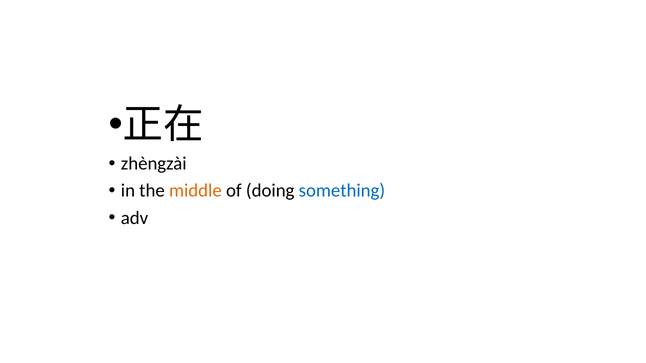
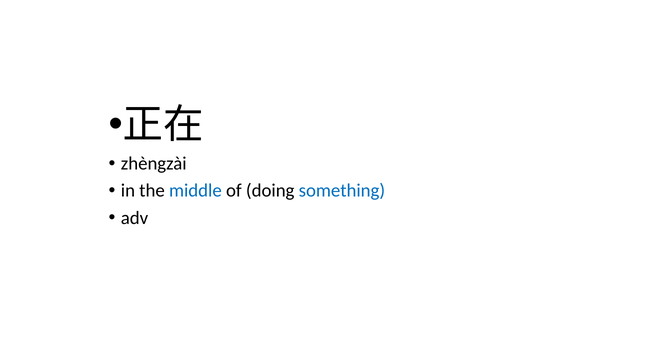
middle colour: orange -> blue
